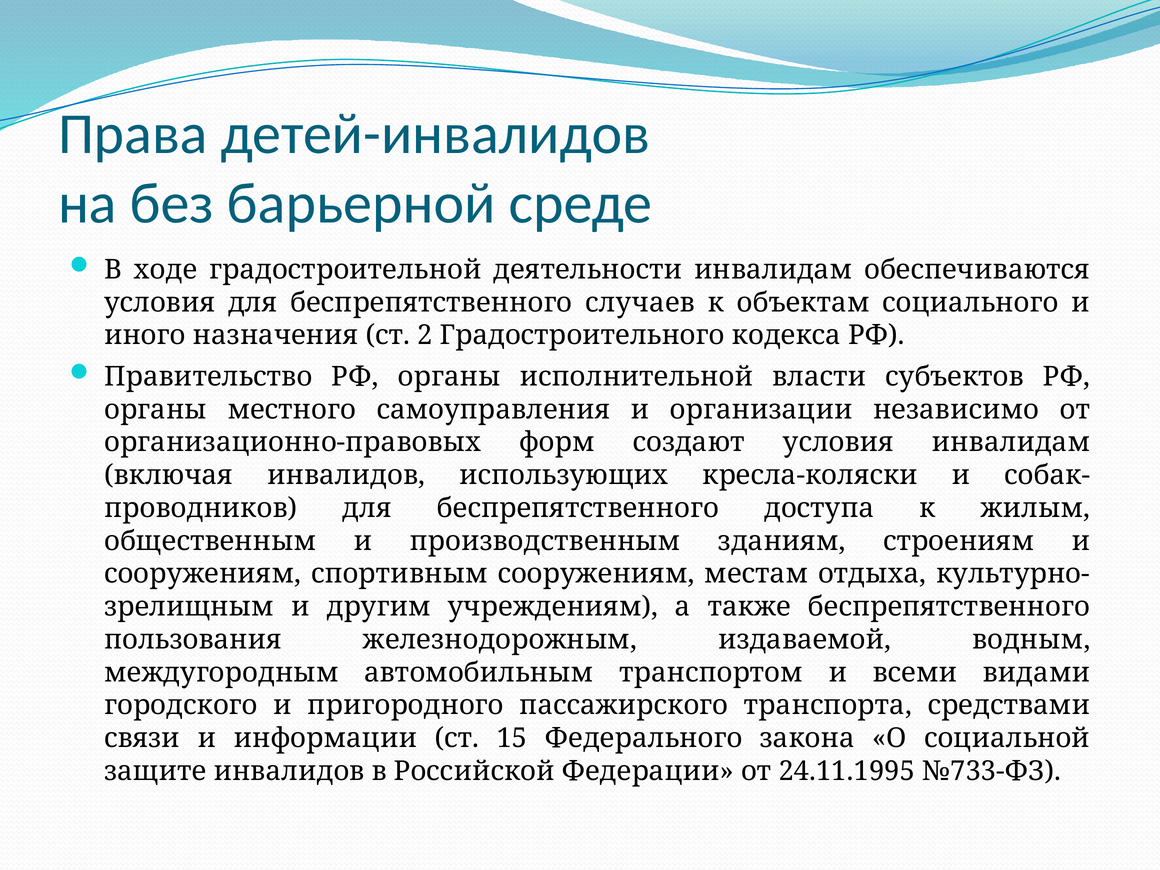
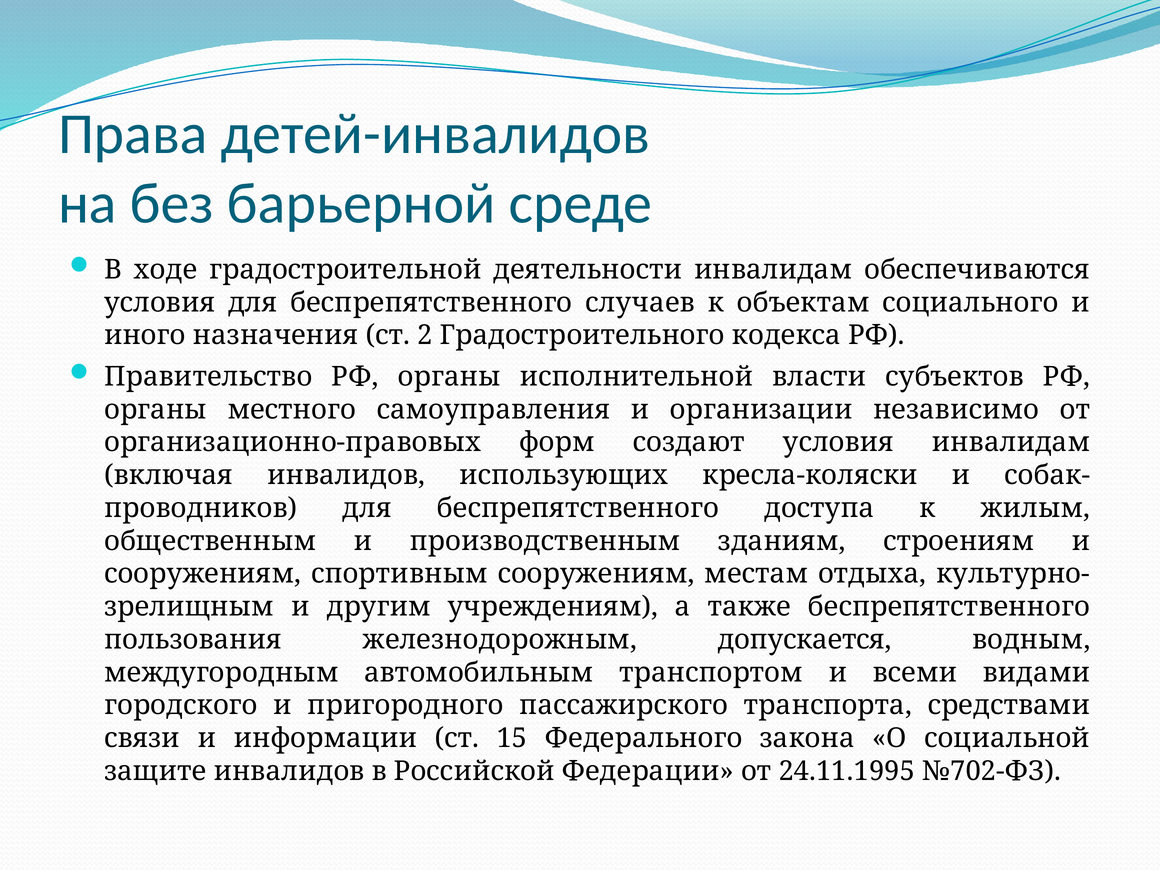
издаваемой: издаваемой -> допускается
№733-ФЗ: №733-ФЗ -> №702-ФЗ
